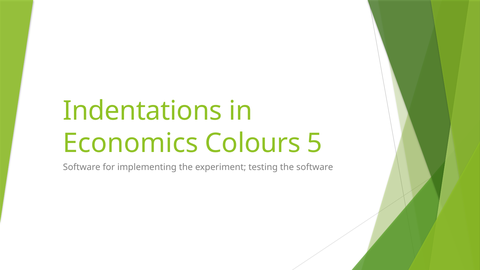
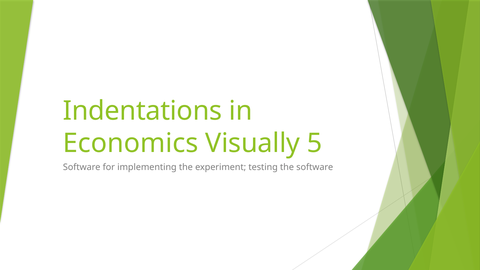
Colours: Colours -> Visually
